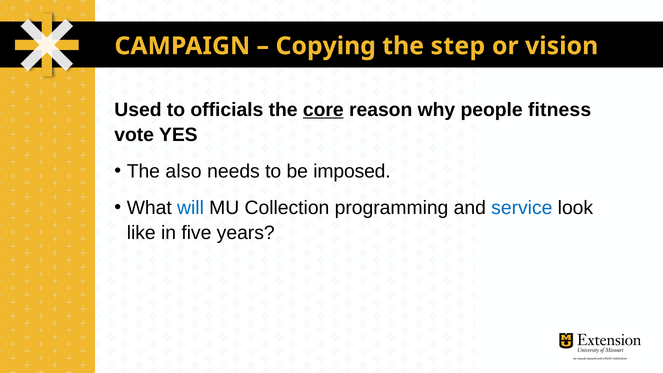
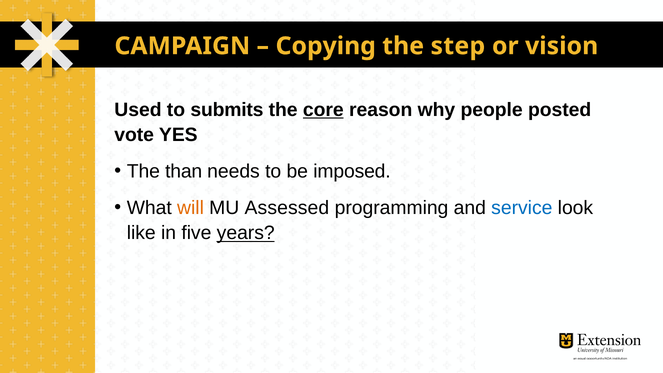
officials: officials -> submits
fitness: fitness -> posted
also: also -> than
will colour: blue -> orange
Collection: Collection -> Assessed
years underline: none -> present
